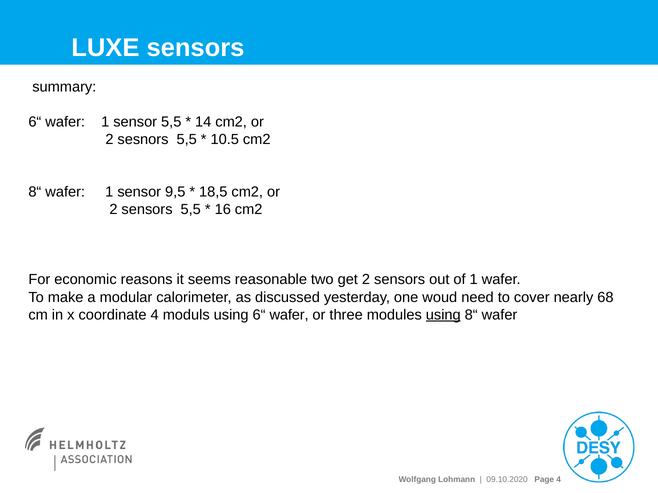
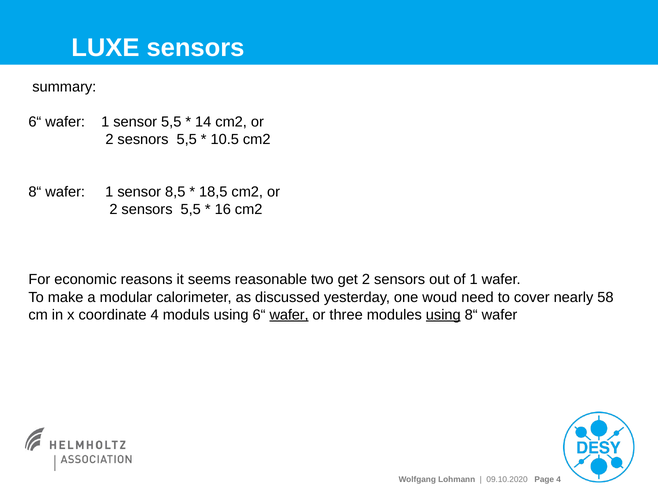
9,5: 9,5 -> 8,5
68: 68 -> 58
wafer at (289, 315) underline: none -> present
